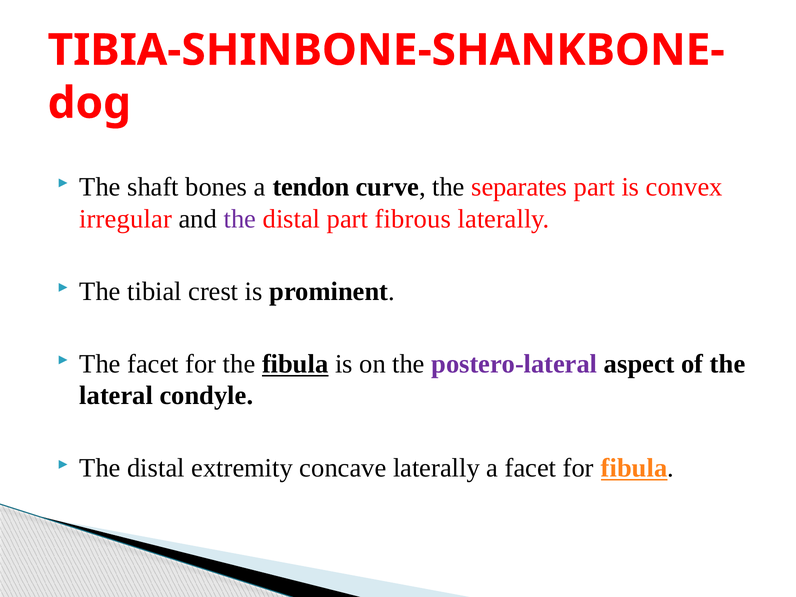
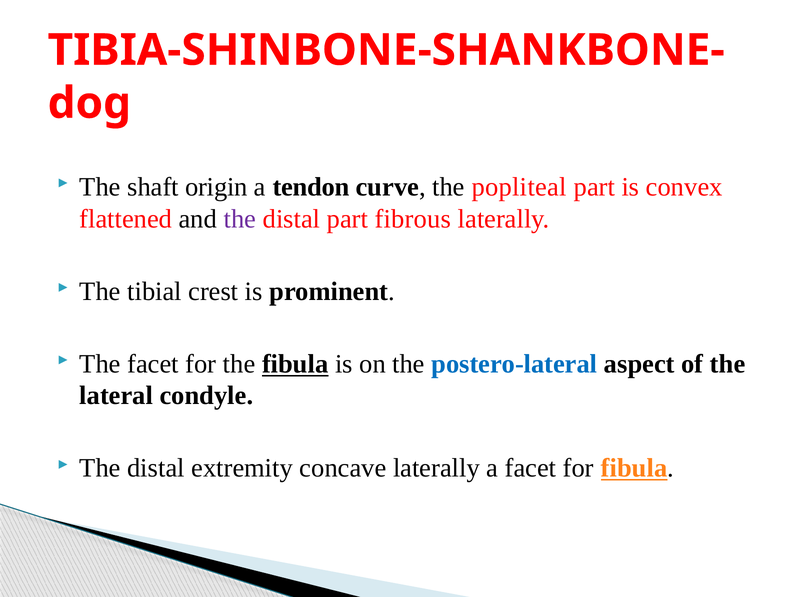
bones: bones -> origin
separates: separates -> popliteal
irregular: irregular -> flattened
postero-lateral colour: purple -> blue
